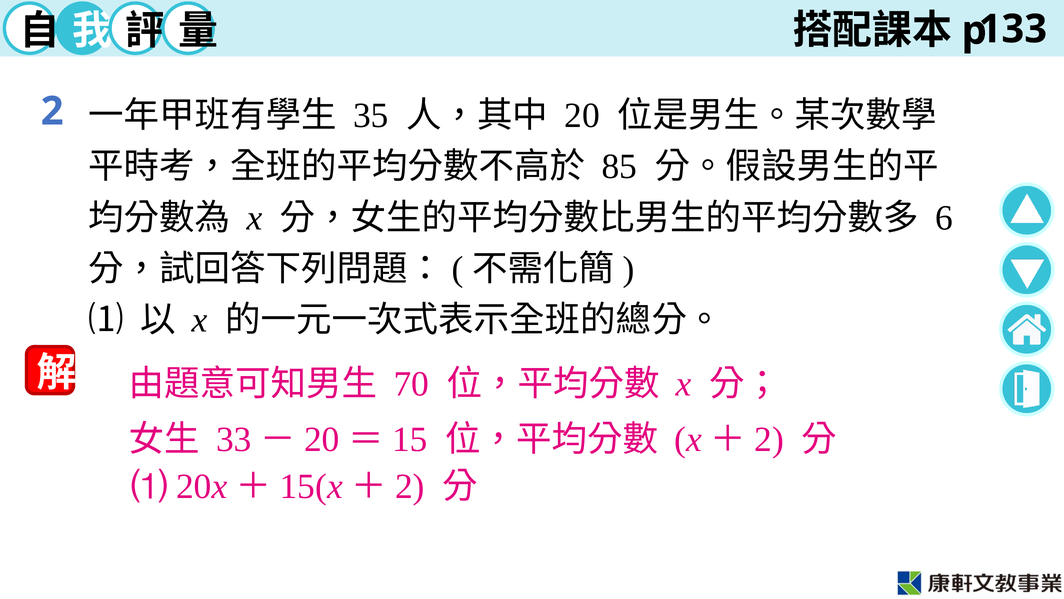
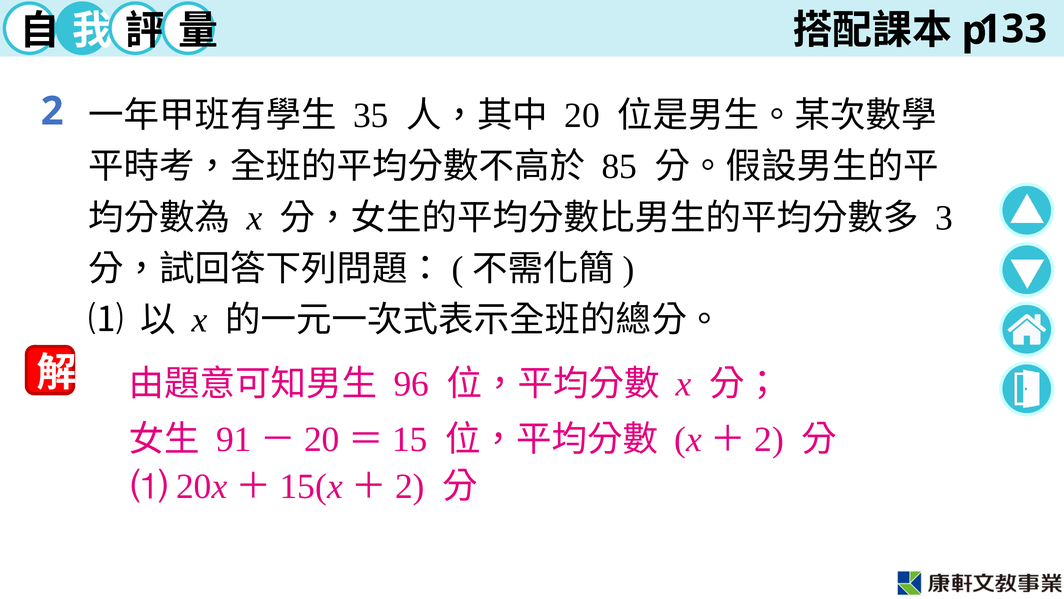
6: 6 -> 3
70: 70 -> 96
33: 33 -> 91
